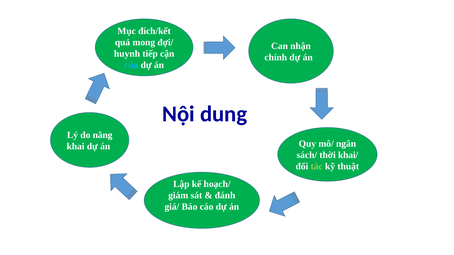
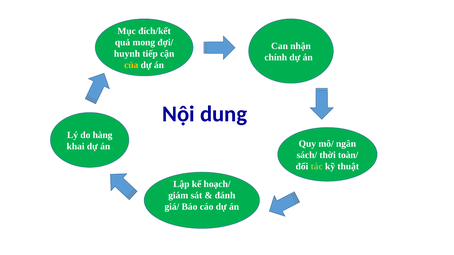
của colour: light blue -> yellow
năng: năng -> hàng
khai/: khai/ -> toàn/
